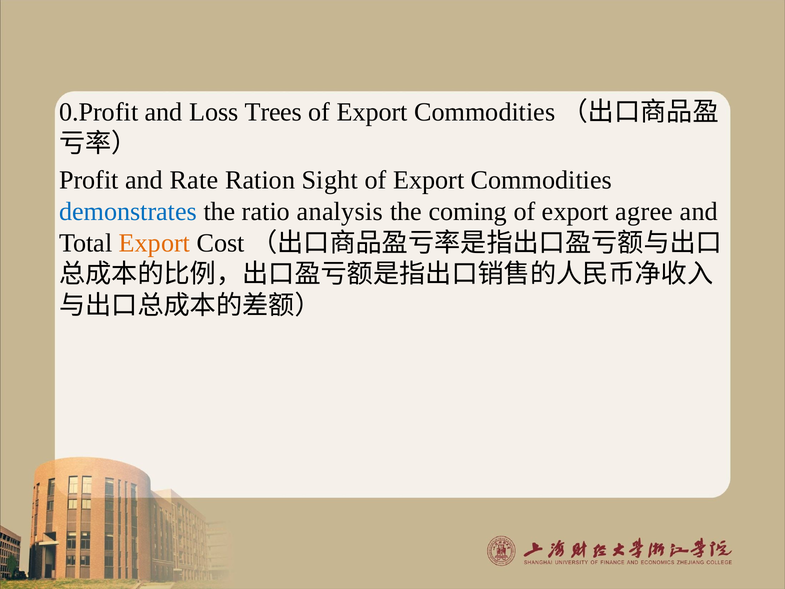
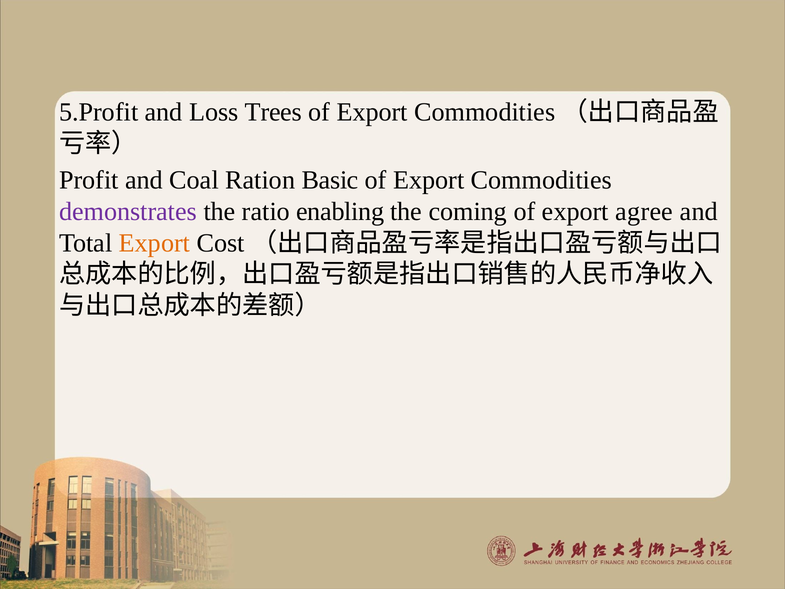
0.Profit: 0.Profit -> 5.Profit
Rate: Rate -> Coal
Sight: Sight -> Basic
demonstrates colour: blue -> purple
analysis: analysis -> enabling
